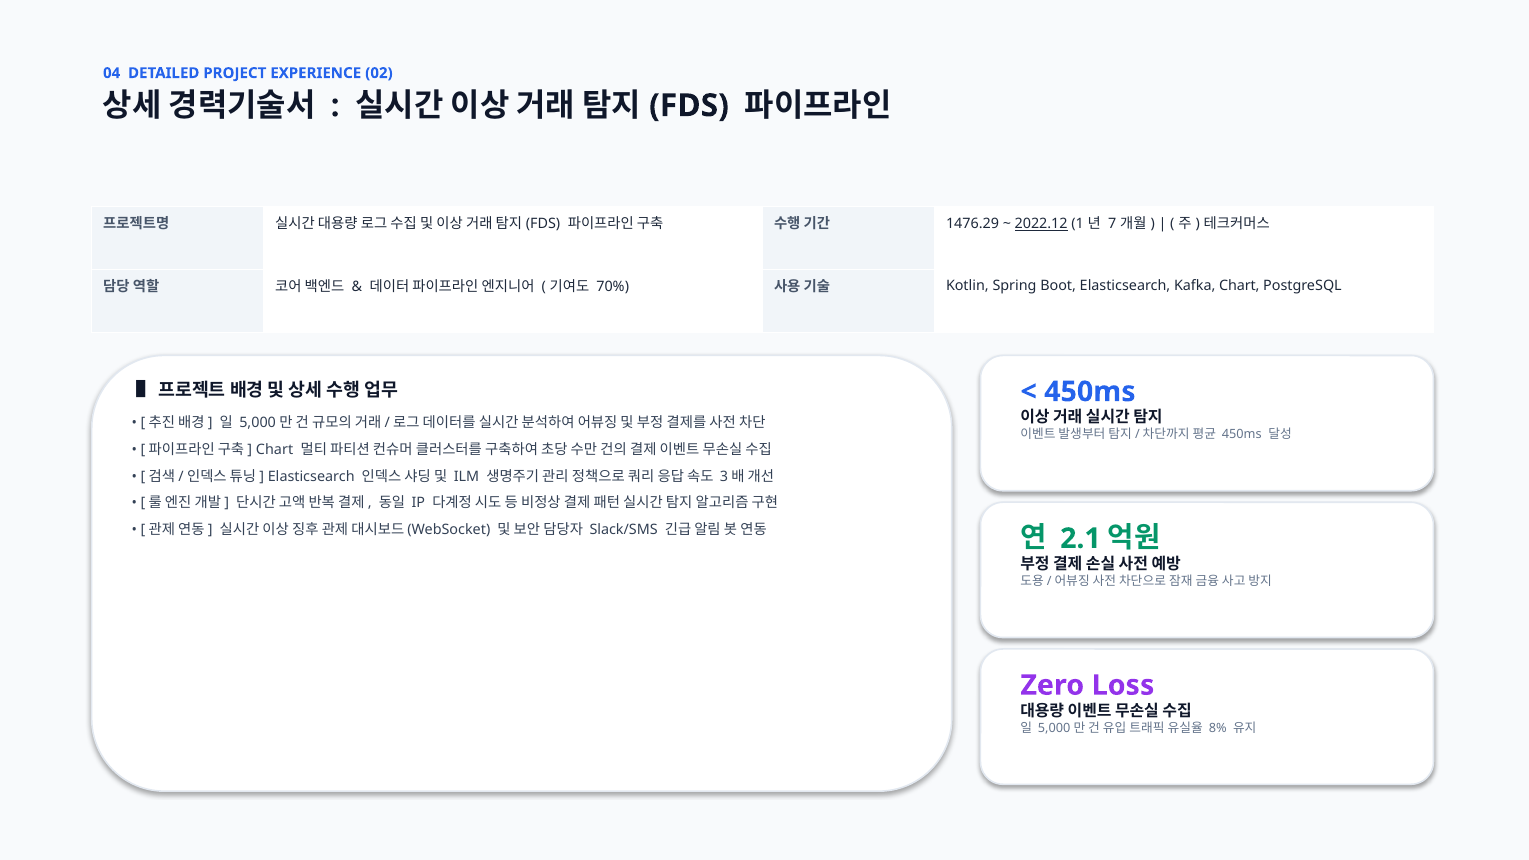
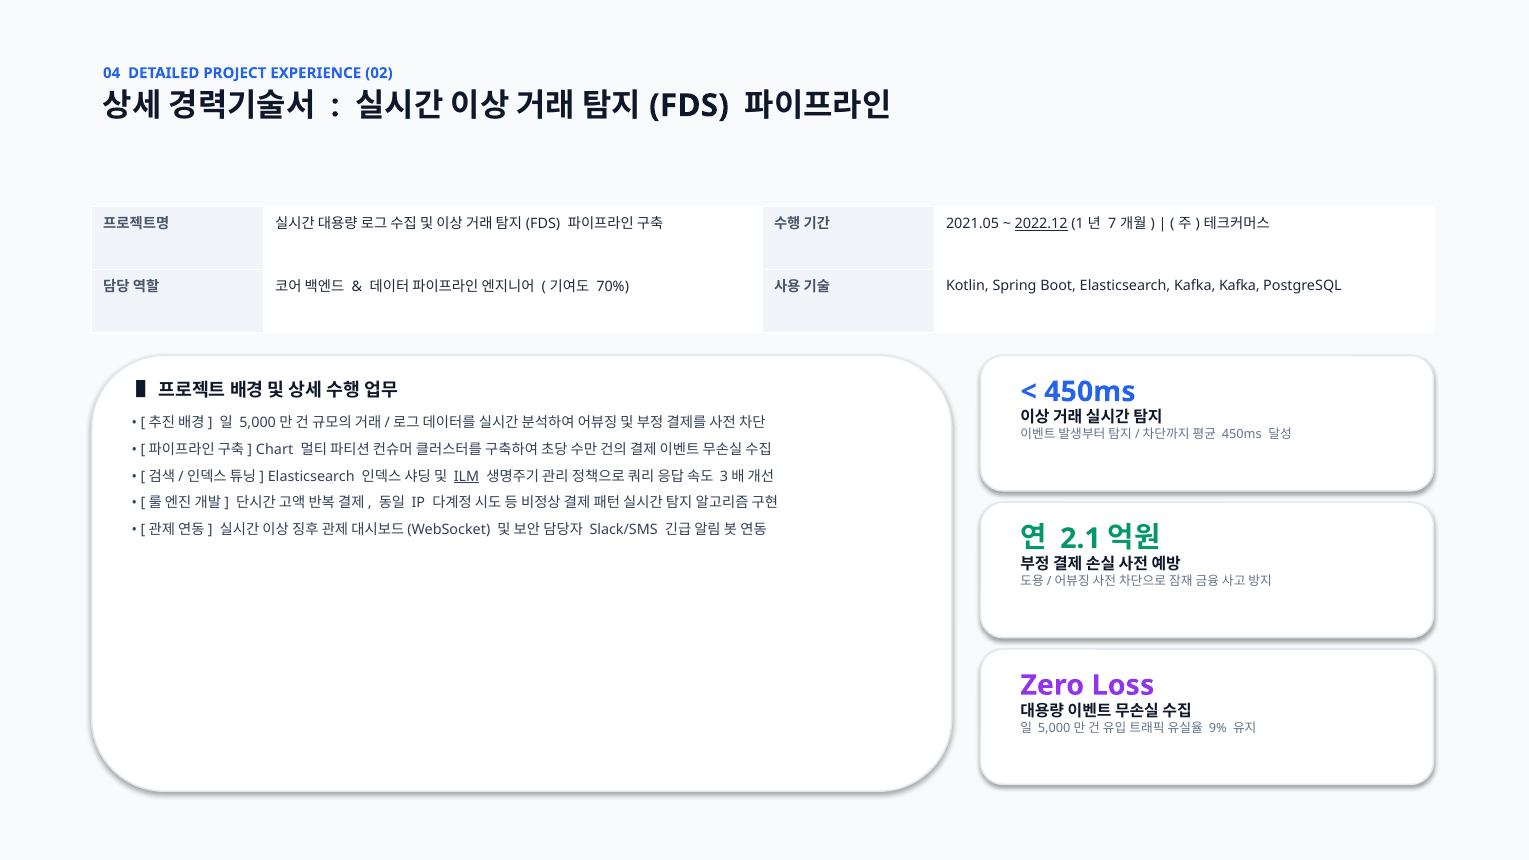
1476.29: 1476.29 -> 2021.05
Kafka Chart: Chart -> Kafka
ILM underline: none -> present
8%: 8% -> 9%
